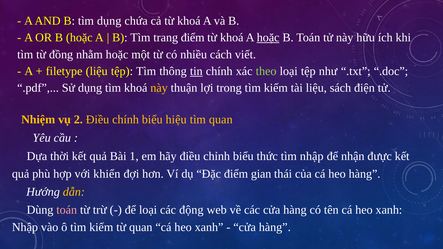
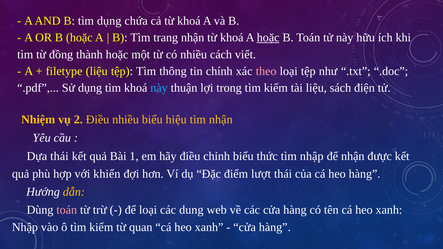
trang điểm: điểm -> nhận
nhằm: nhằm -> thành
tin underline: present -> none
theo colour: light green -> pink
này at (159, 88) colour: yellow -> light blue
Điều chính: chính -> nhiều
tìm quan: quan -> nhận
Dựa thời: thời -> thái
gian: gian -> lượt
động: động -> dung
